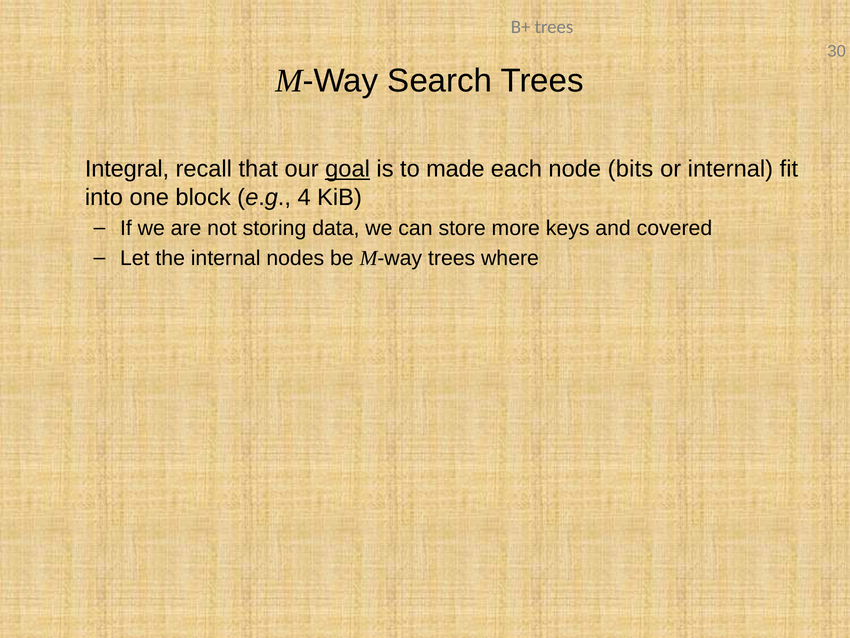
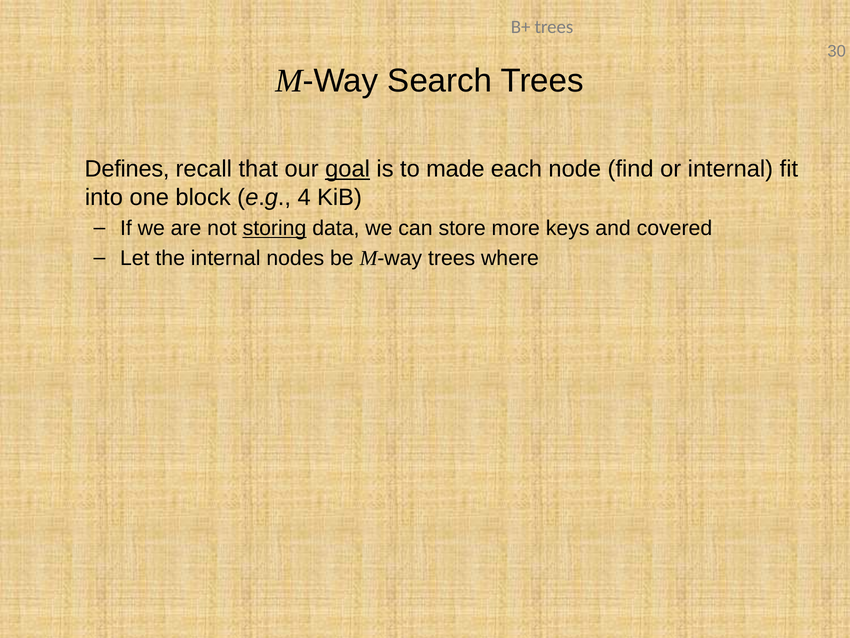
Integral: Integral -> Defines
bits: bits -> find
storing underline: none -> present
